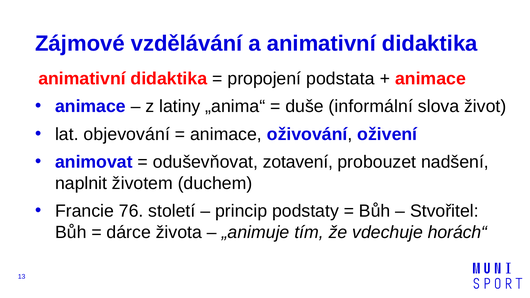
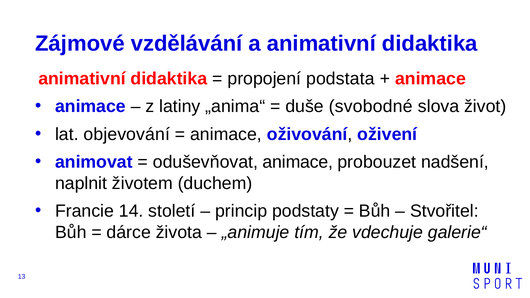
informální: informální -> svobodné
oduševňovat zotavení: zotavení -> animace
76: 76 -> 14
horách“: horách“ -> galerie“
